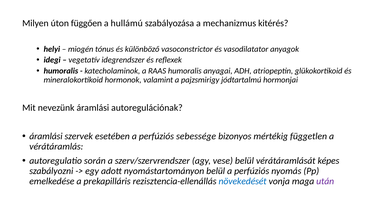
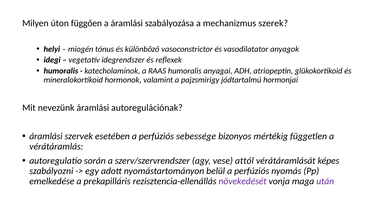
a hullámú: hullámú -> áramlási
kitérés: kitérés -> szerek
vese belül: belül -> attól
növekedését colour: blue -> purple
